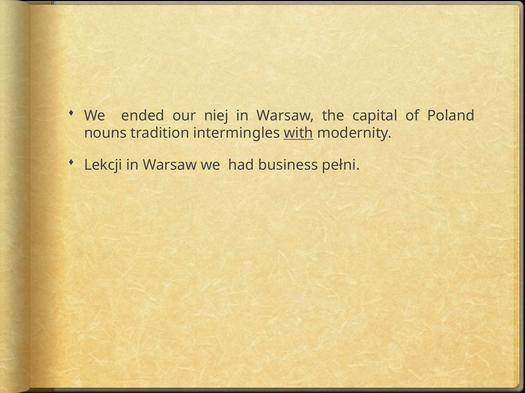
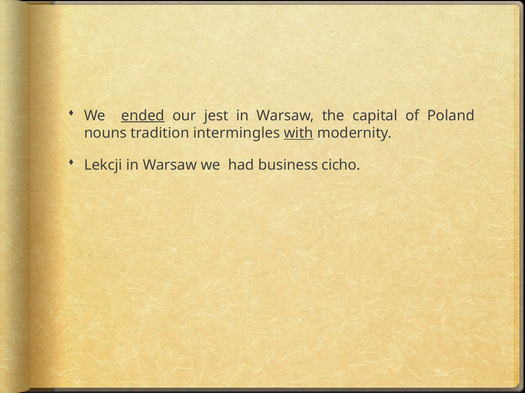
ended underline: none -> present
niej: niej -> jest
pełni: pełni -> cicho
